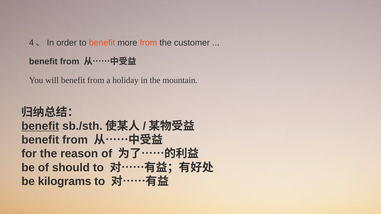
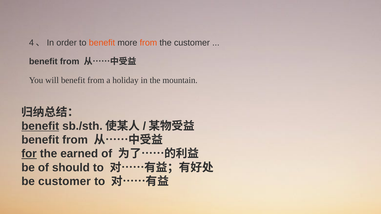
for underline: none -> present
reason: reason -> earned
be kilograms: kilograms -> customer
